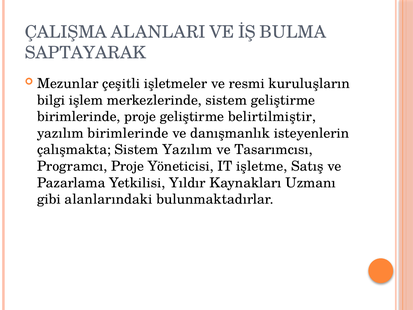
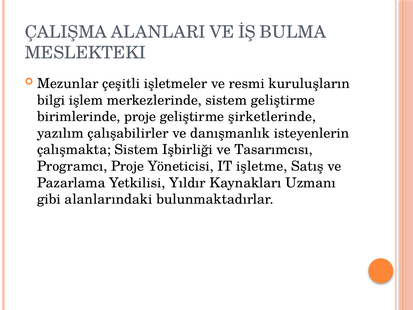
SAPTAYARAK: SAPTAYARAK -> MESLEKTEKI
belirtilmiştir: belirtilmiştir -> şirketlerinde
yazılım birimlerinde: birimlerinde -> çalışabilirler
Sistem Yazılım: Yazılım -> Işbirliği
